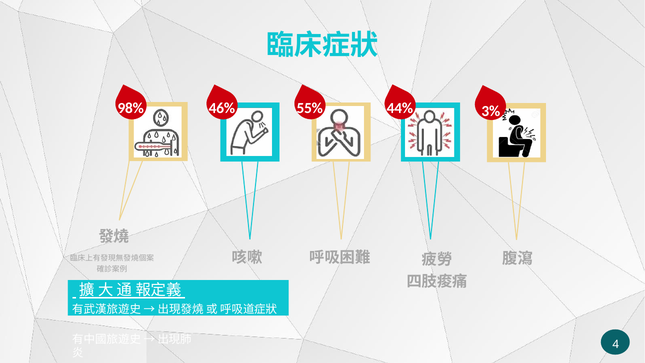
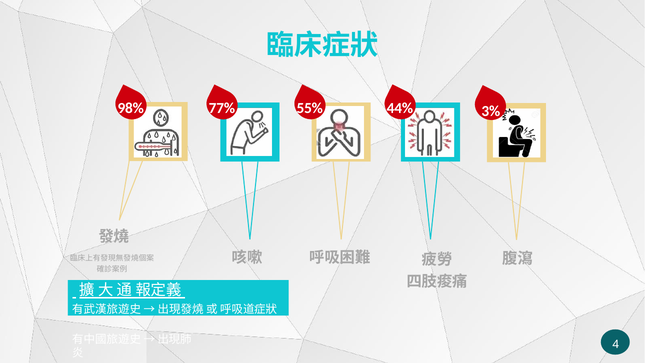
46%: 46% -> 77%
